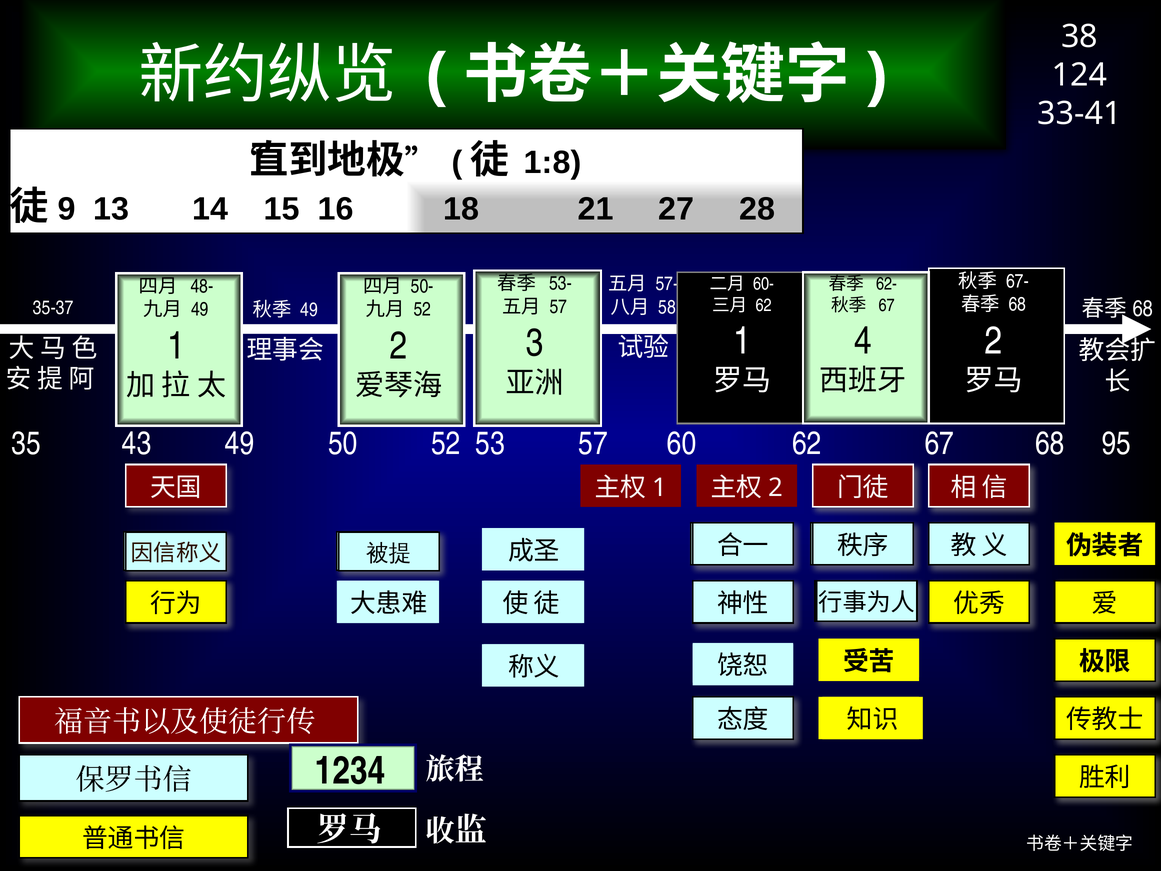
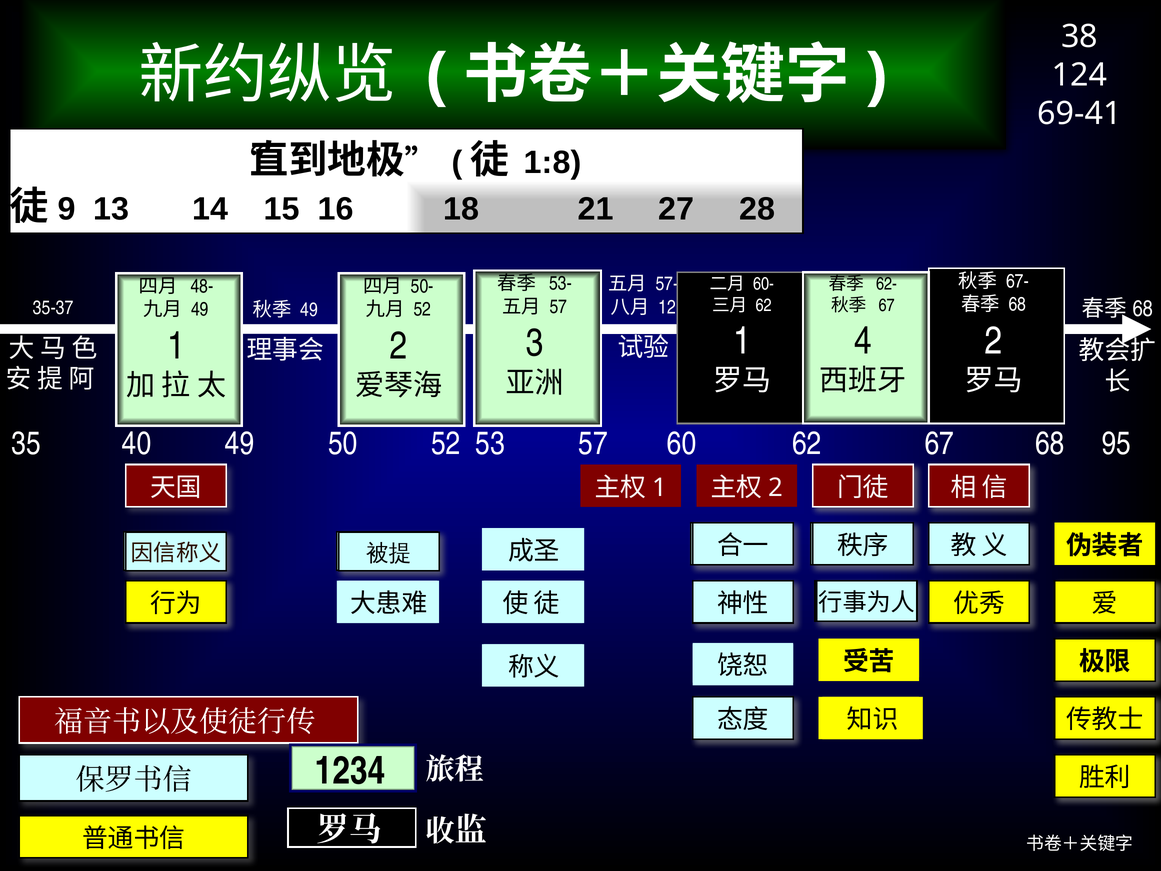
33-41: 33-41 -> 69-41
58: 58 -> 12
43: 43 -> 40
